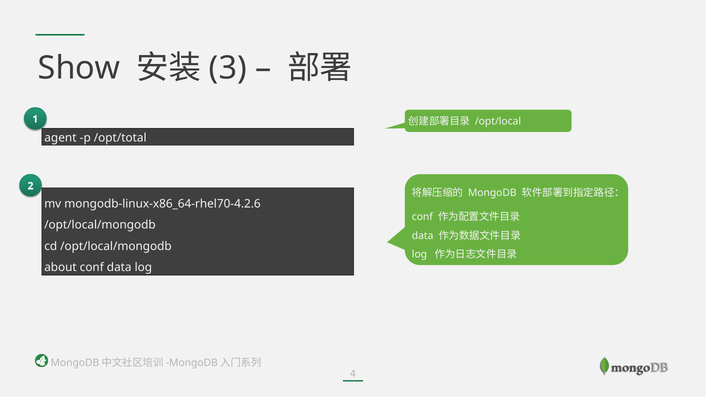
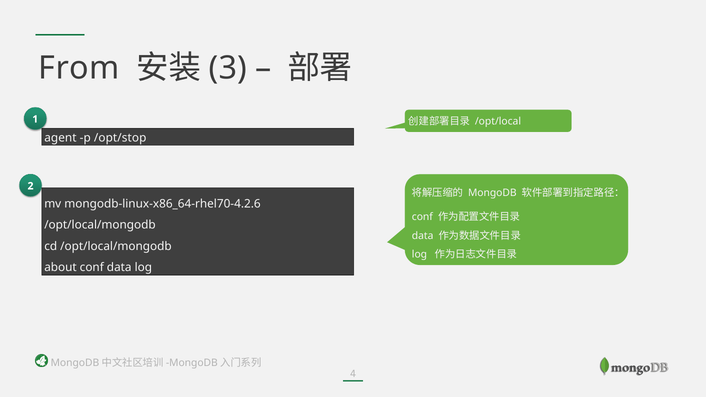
Show: Show -> From
/opt/total: /opt/total -> /opt/stop
